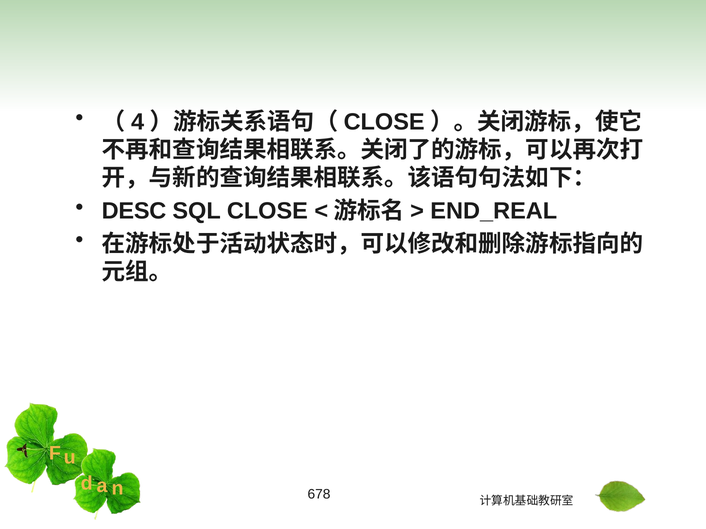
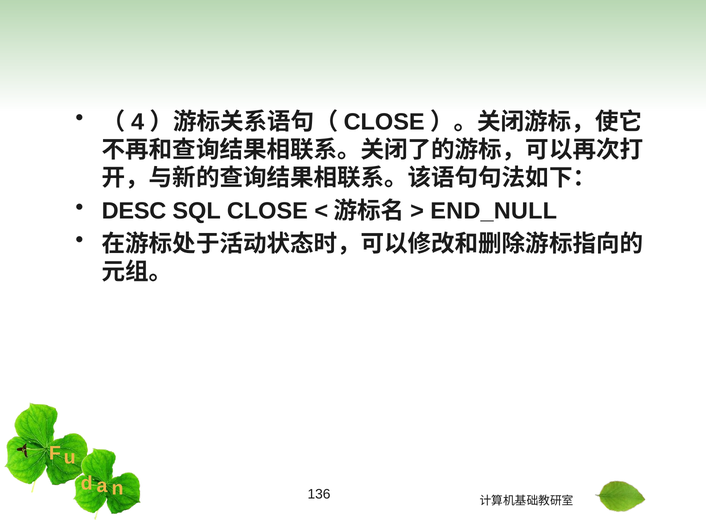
END_REAL: END_REAL -> END_NULL
678: 678 -> 136
